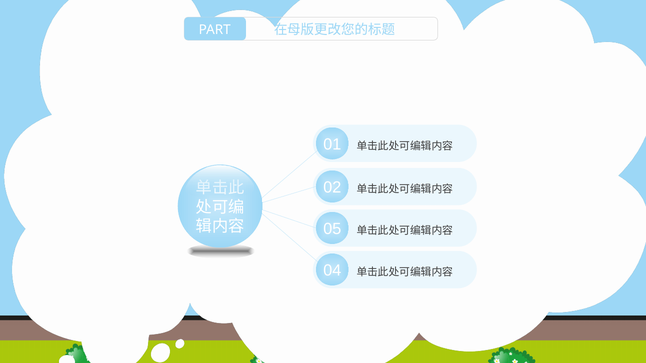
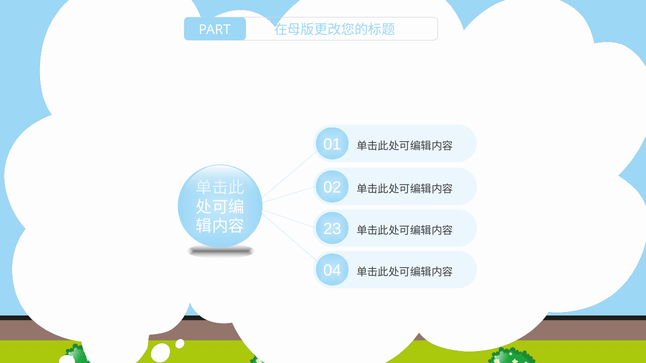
05: 05 -> 23
